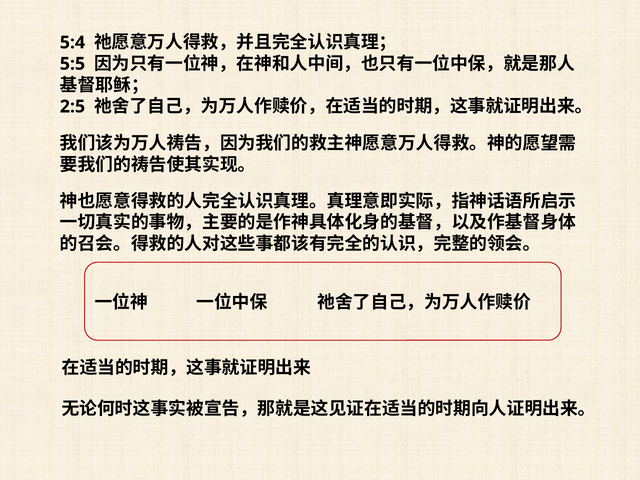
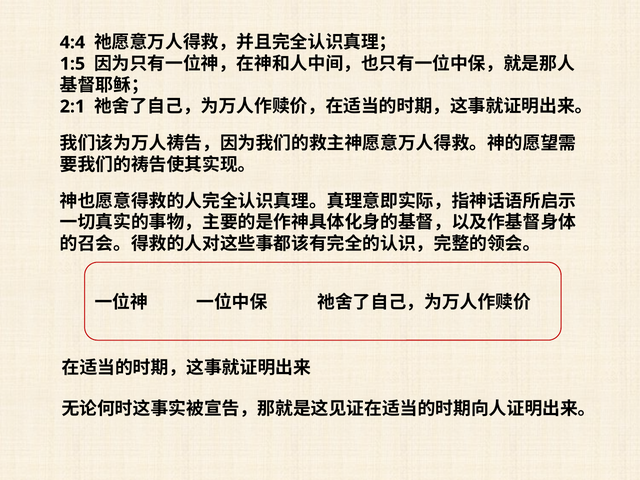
5:4: 5:4 -> 4:4
5:5: 5:5 -> 1:5
2:5: 2:5 -> 2:1
